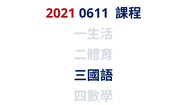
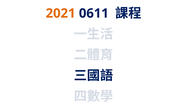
2021 colour: red -> orange
